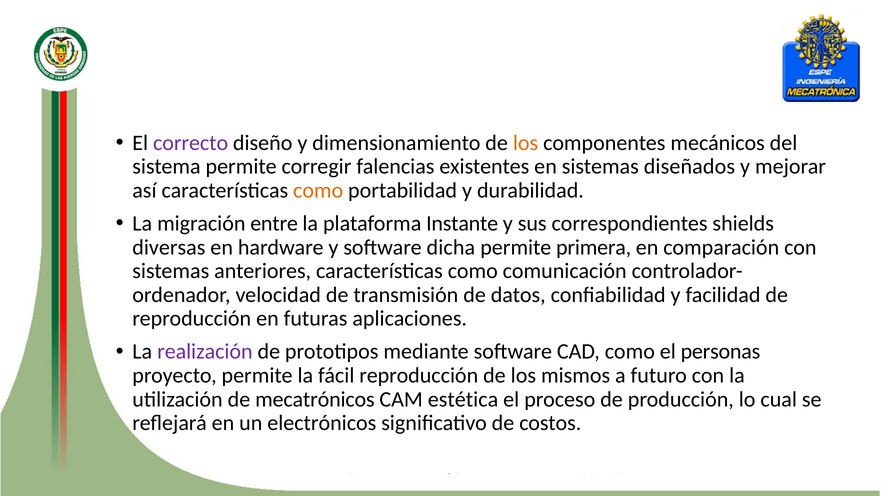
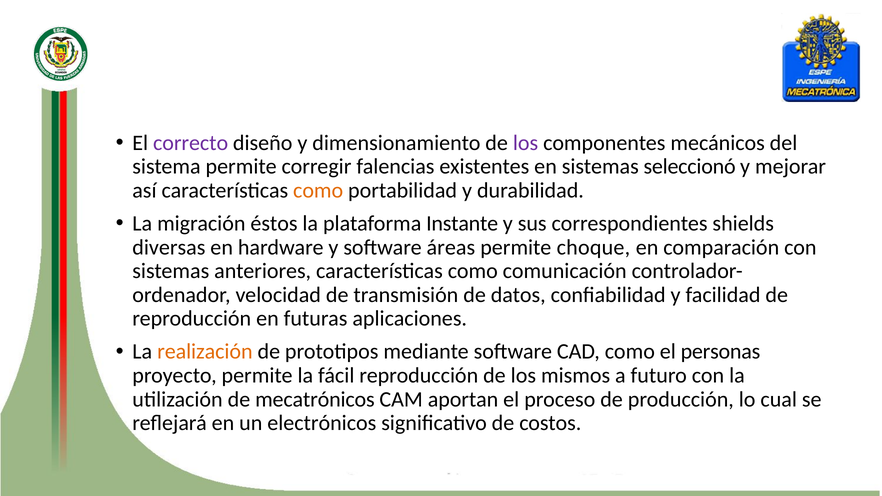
los at (526, 143) colour: orange -> purple
diseñados: diseñados -> seleccionó
entre: entre -> éstos
dicha: dicha -> áreas
primera: primera -> choque
realización colour: purple -> orange
estética: estética -> aportan
